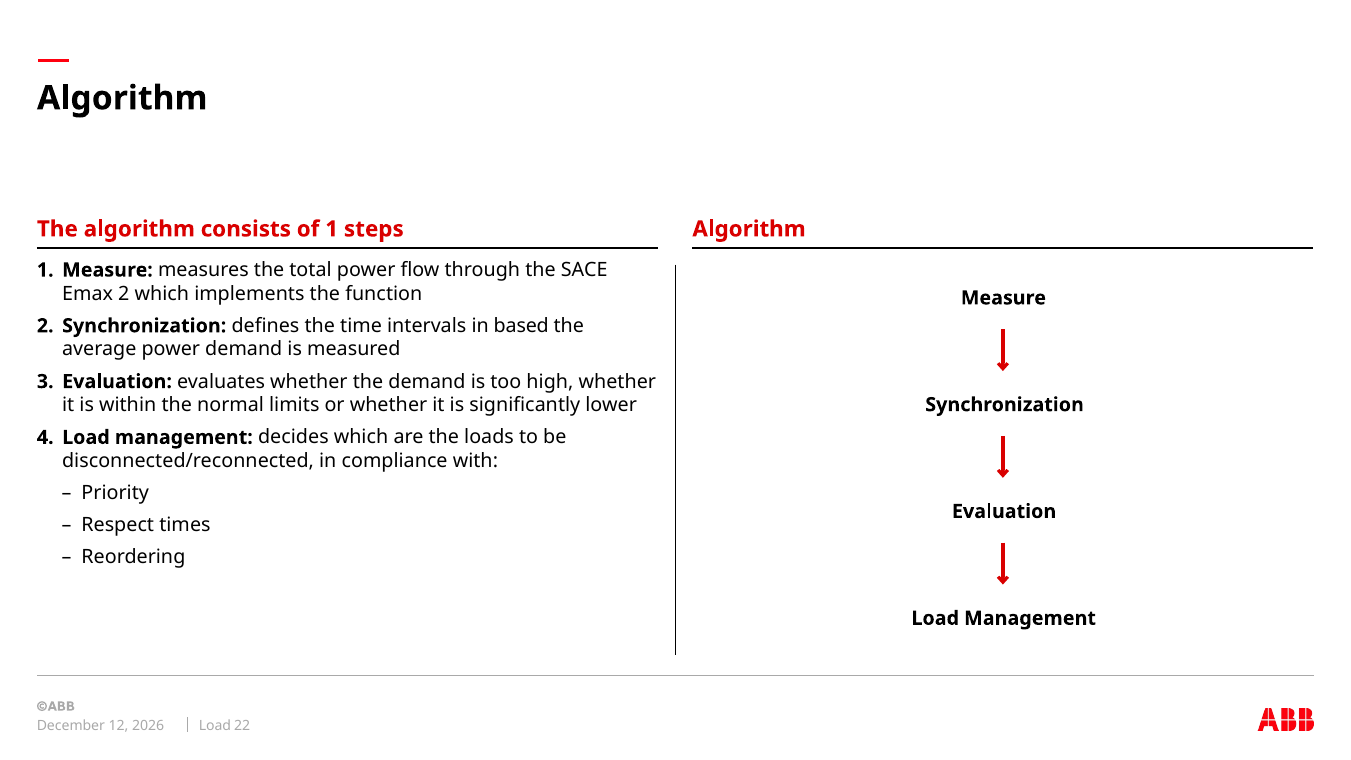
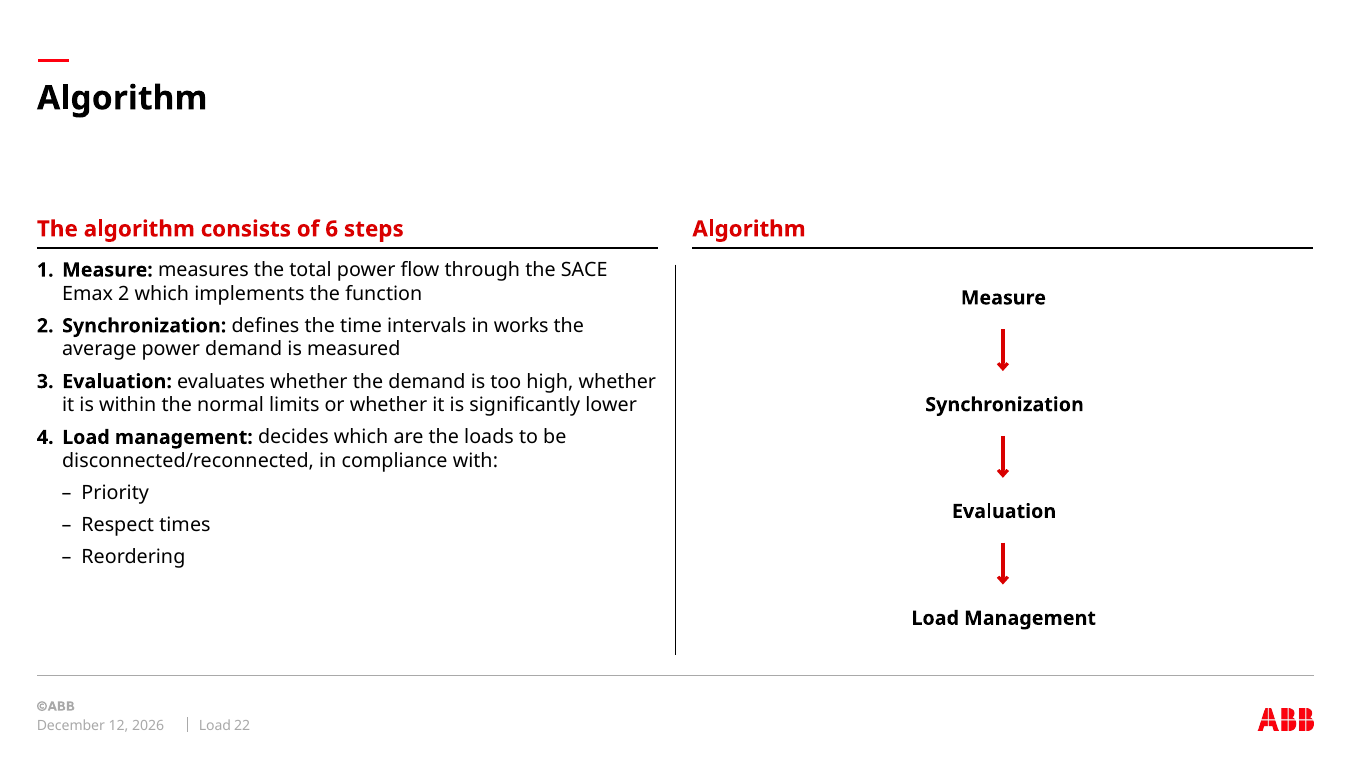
of 1: 1 -> 6
based: based -> works
